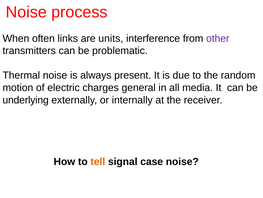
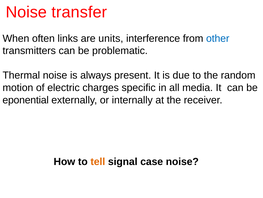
process: process -> transfer
other colour: purple -> blue
general: general -> specific
underlying: underlying -> eponential
